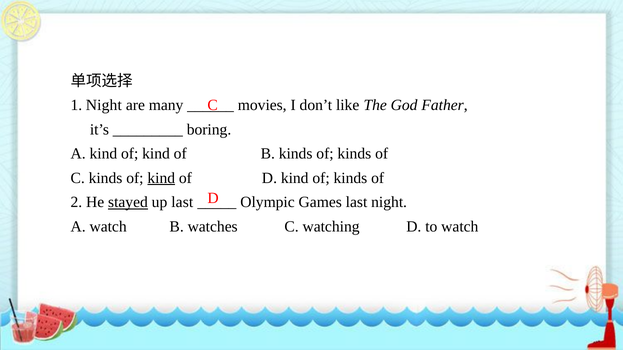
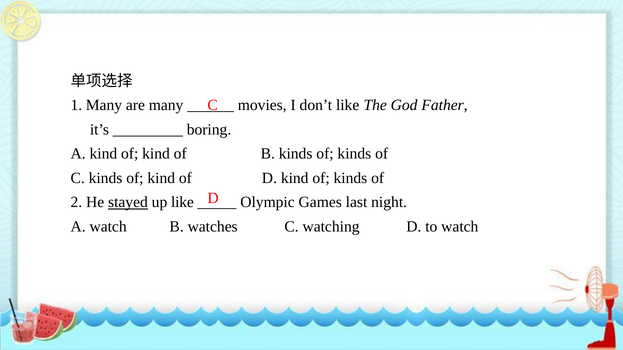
1 Night: Night -> Many
kind at (161, 178) underline: present -> none
up last: last -> like
